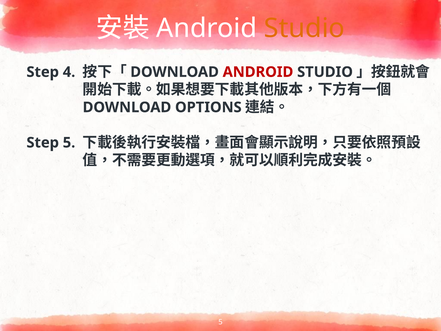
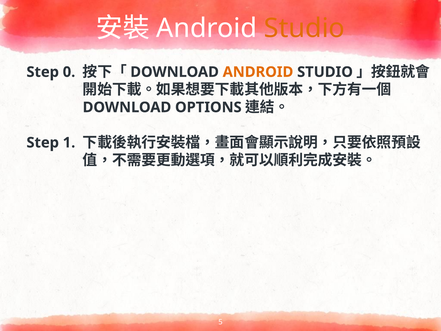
4: 4 -> 0
ANDROID at (258, 72) colour: red -> orange
Step 5: 5 -> 1
